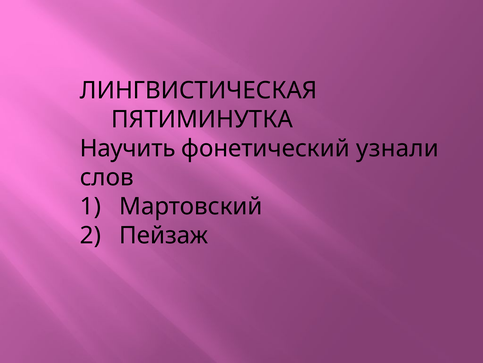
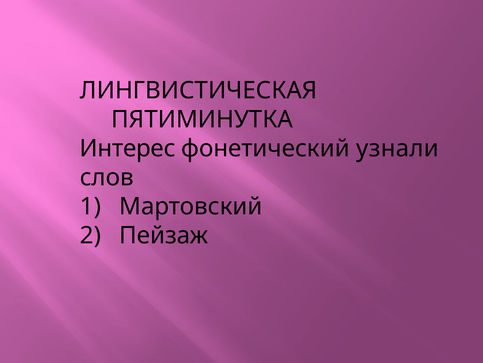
Научить: Научить -> Интерес
